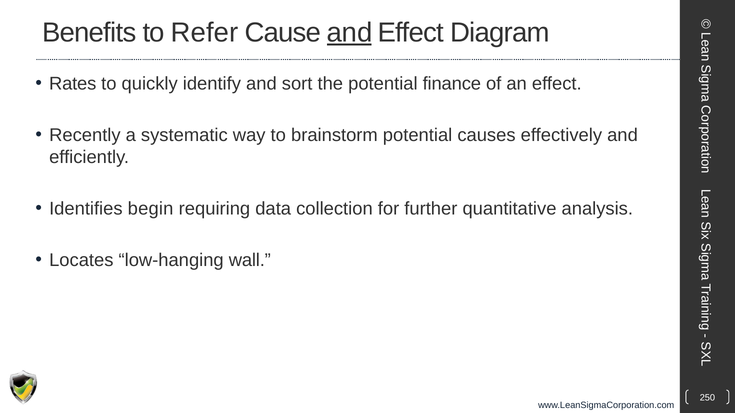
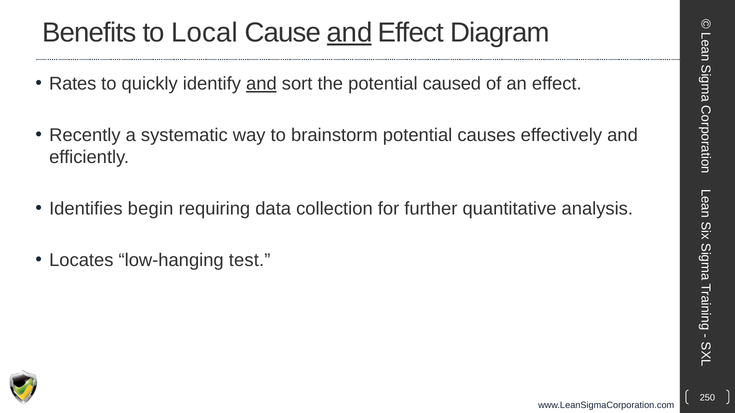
Refer: Refer -> Local
and at (261, 84) underline: none -> present
finance: finance -> caused
wall: wall -> test
